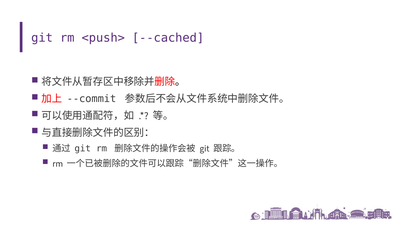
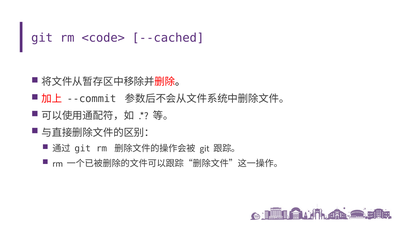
<push>: <push> -> <code>
